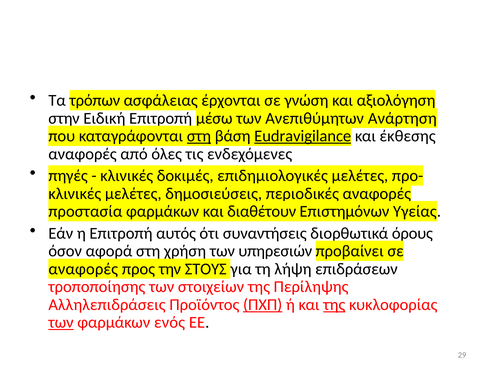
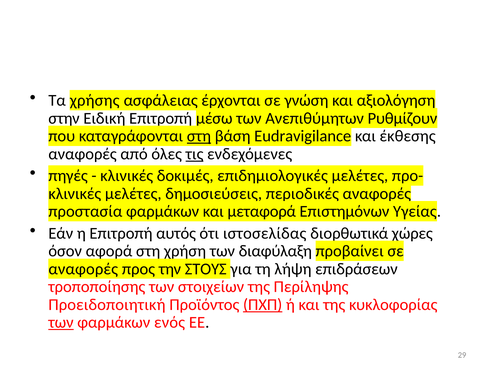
τρόπων: τρόπων -> χρήσης
Ανάρτηση: Ανάρτηση -> Ρυθμίζουν
Eudravigilance underline: present -> none
τις underline: none -> present
διαθέτουν: διαθέτουν -> μεταφορά
συναντήσεις: συναντήσεις -> ιστοσελίδας
όρους: όρους -> χώρες
υπηρεσιών: υπηρεσιών -> διαφύλαξη
Αλληλεπιδράσεις: Αλληλεπιδράσεις -> Προειδοποιητική
της at (334, 305) underline: present -> none
